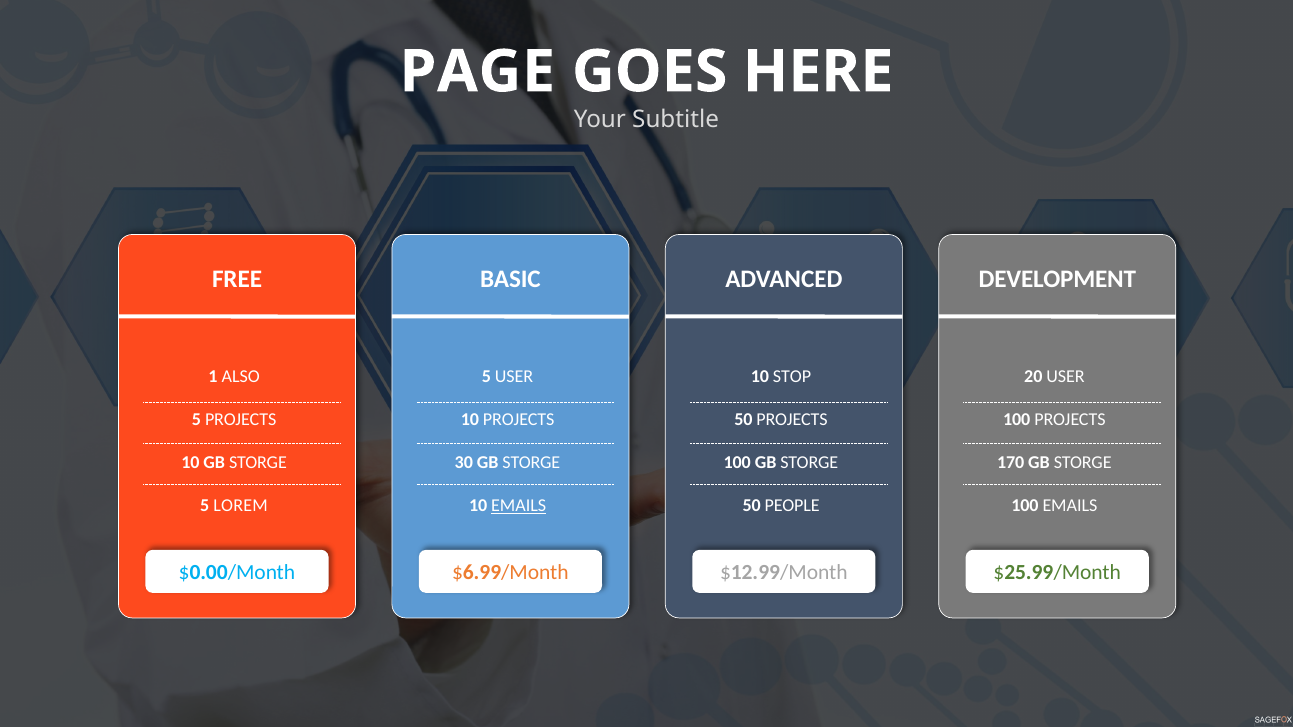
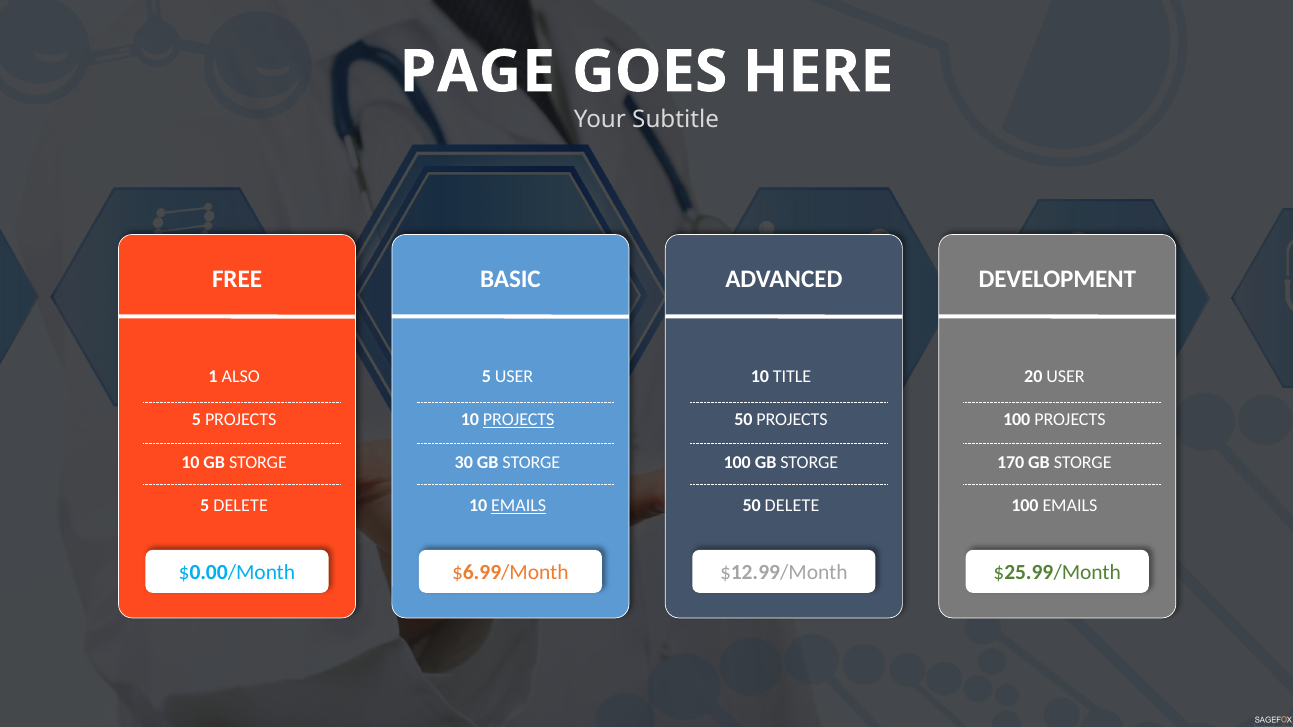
STOP: STOP -> TITLE
PROJECTS at (519, 420) underline: none -> present
5 LOREM: LOREM -> DELETE
50 PEOPLE: PEOPLE -> DELETE
